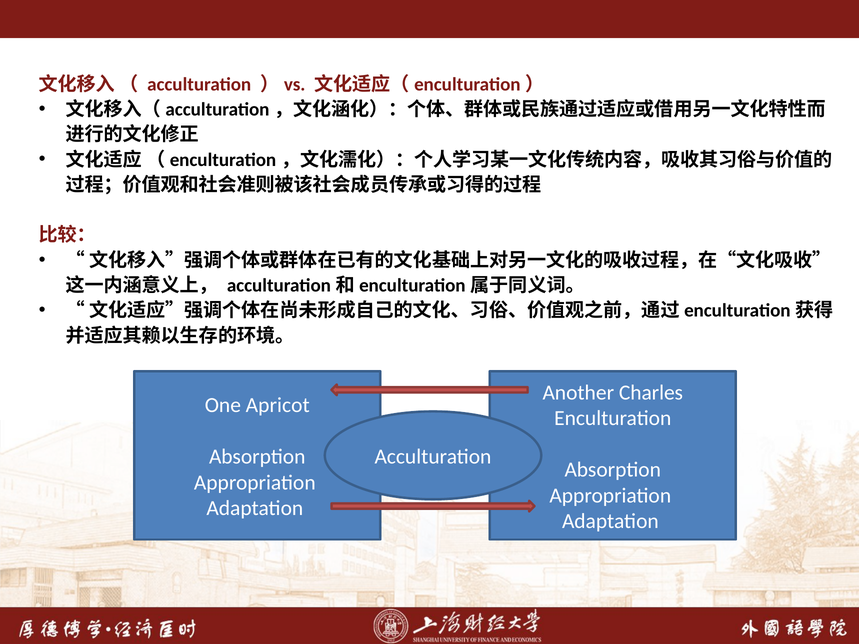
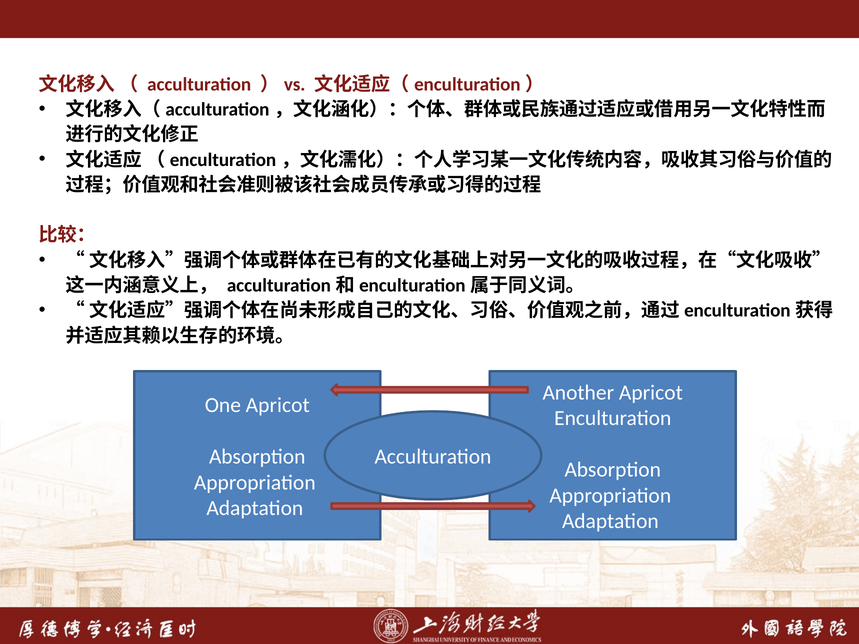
Another Charles: Charles -> Apricot
